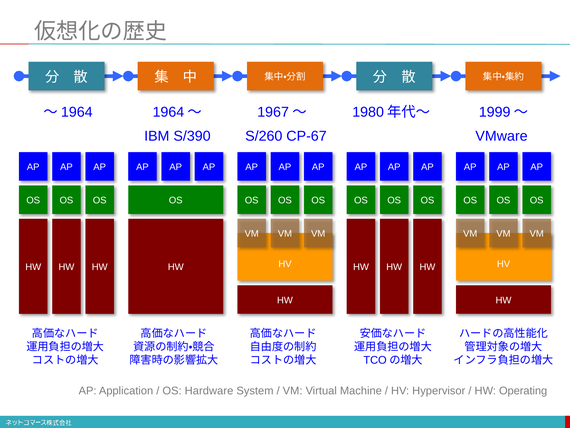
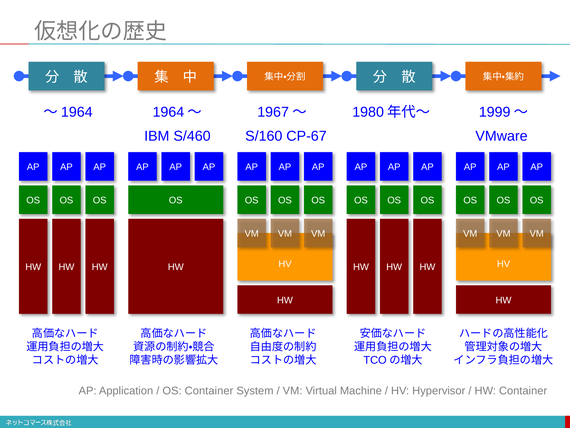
S/390: S/390 -> S/460
S/260: S/260 -> S/160
OS Hardware: Hardware -> Container
HW Operating: Operating -> Container
